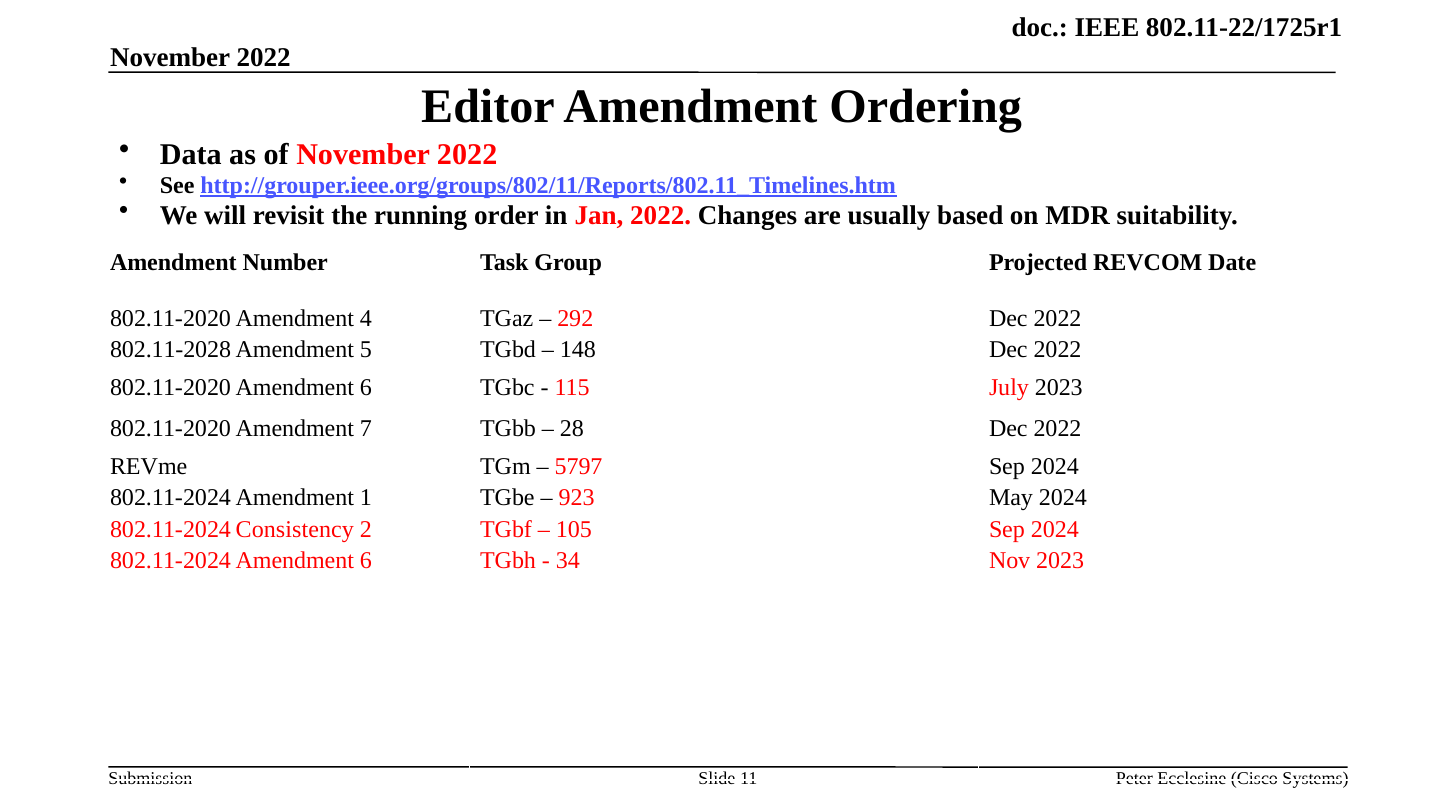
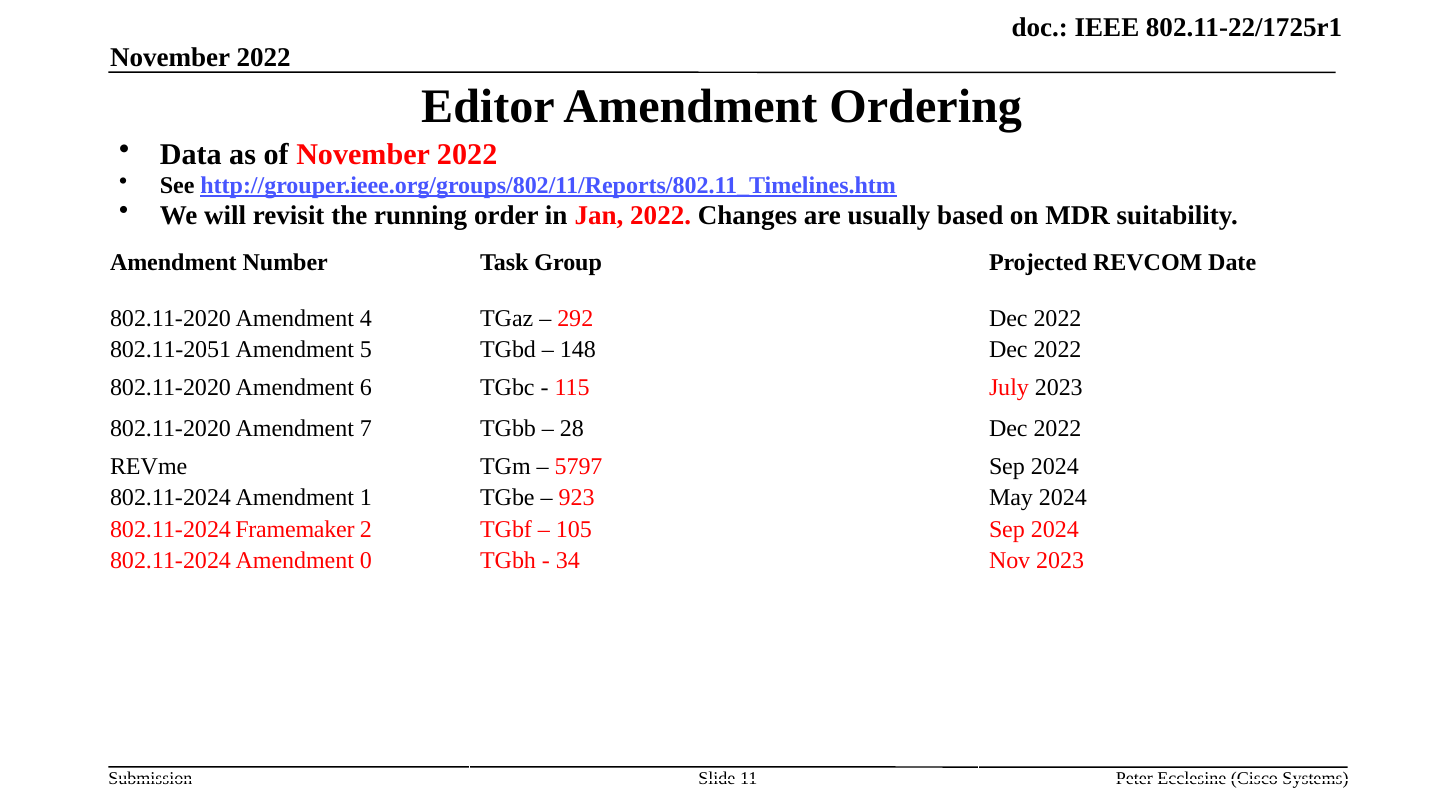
802.11-2028: 802.11-2028 -> 802.11-2051
Consistency: Consistency -> Framemaker
802.11-2024 Amendment 6: 6 -> 0
